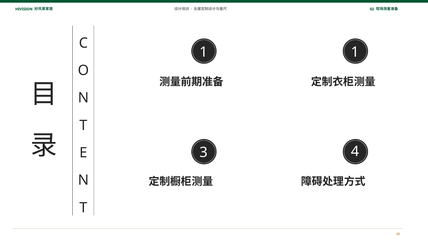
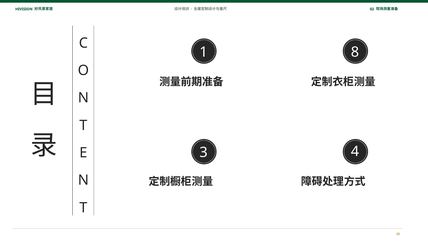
1 1: 1 -> 8
